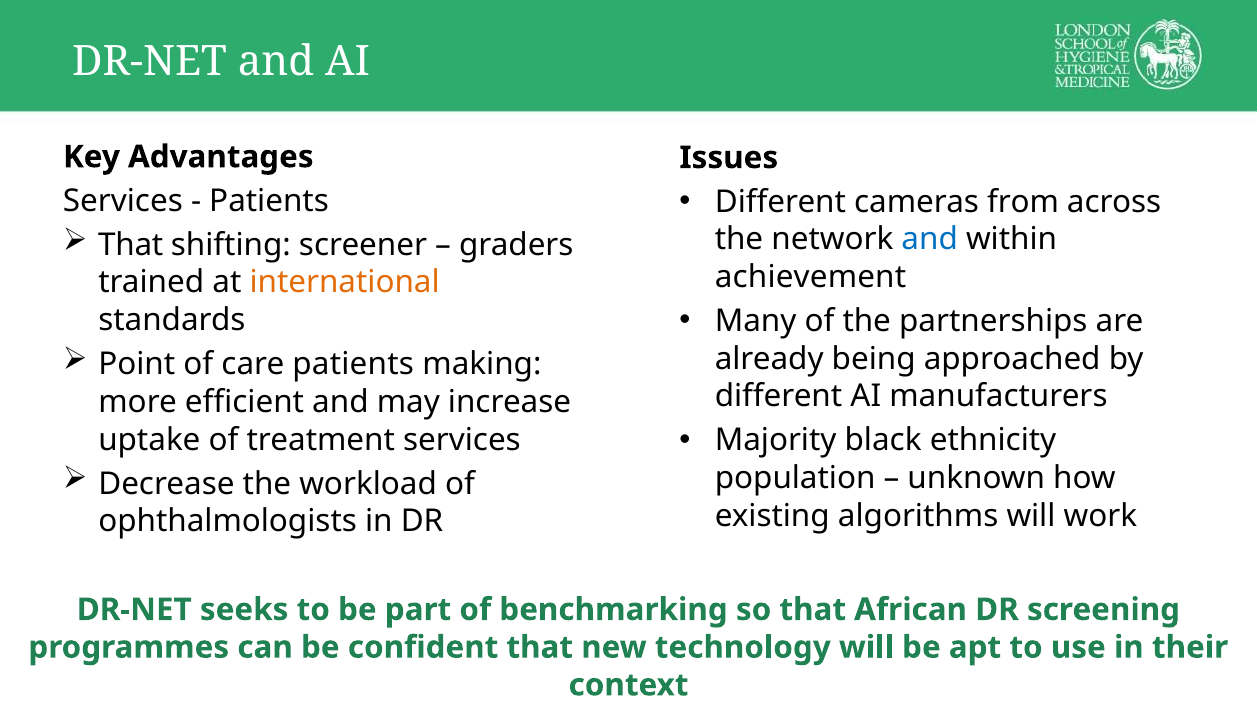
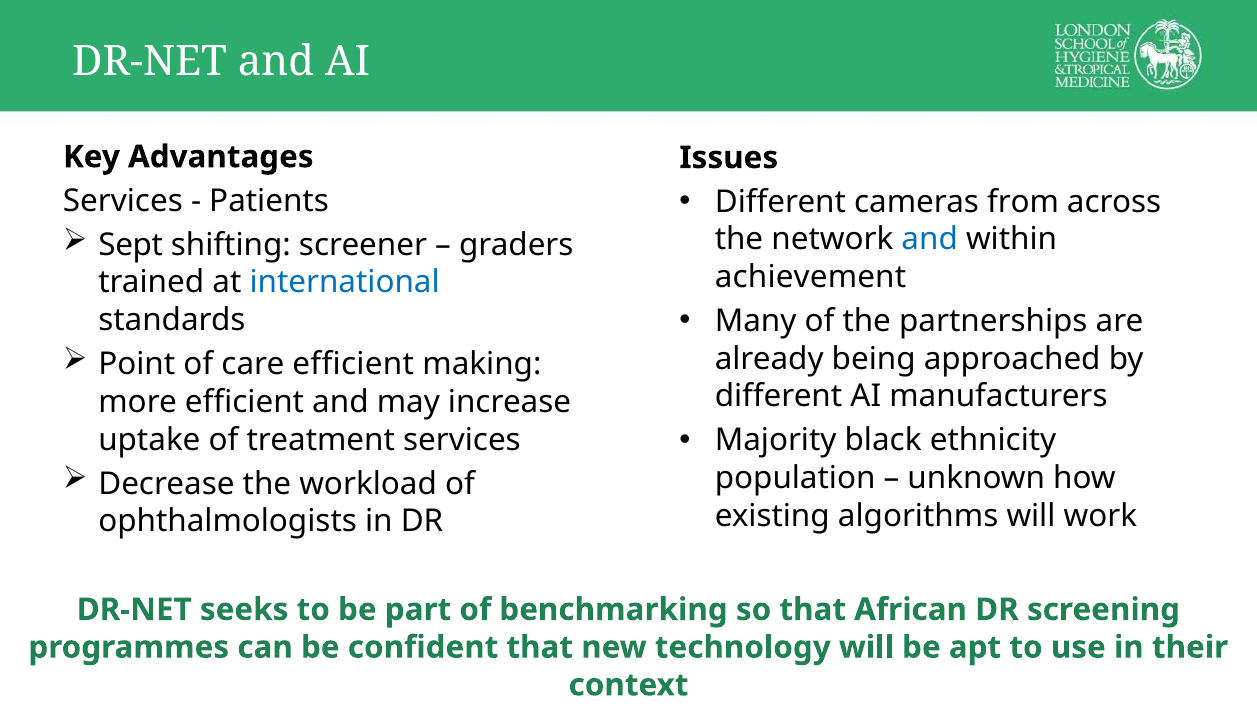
That at (131, 245): That -> Sept
international colour: orange -> blue
care patients: patients -> efficient
